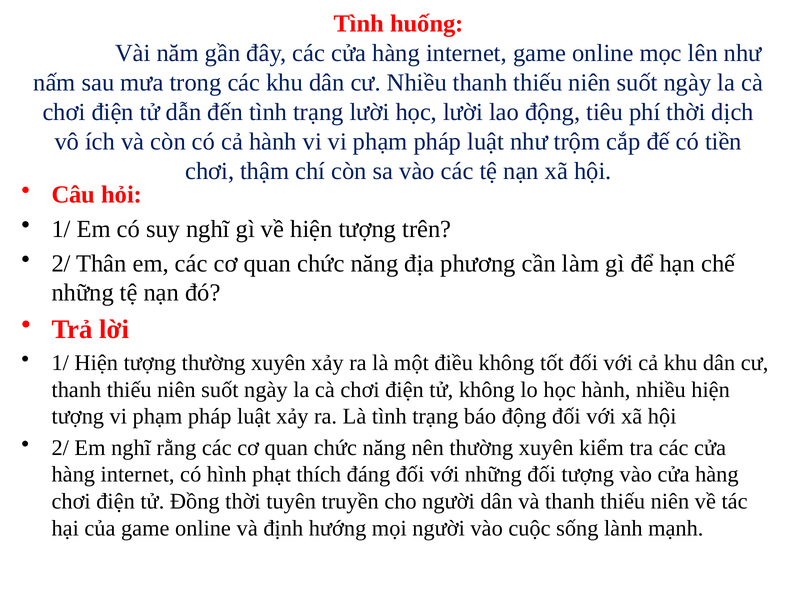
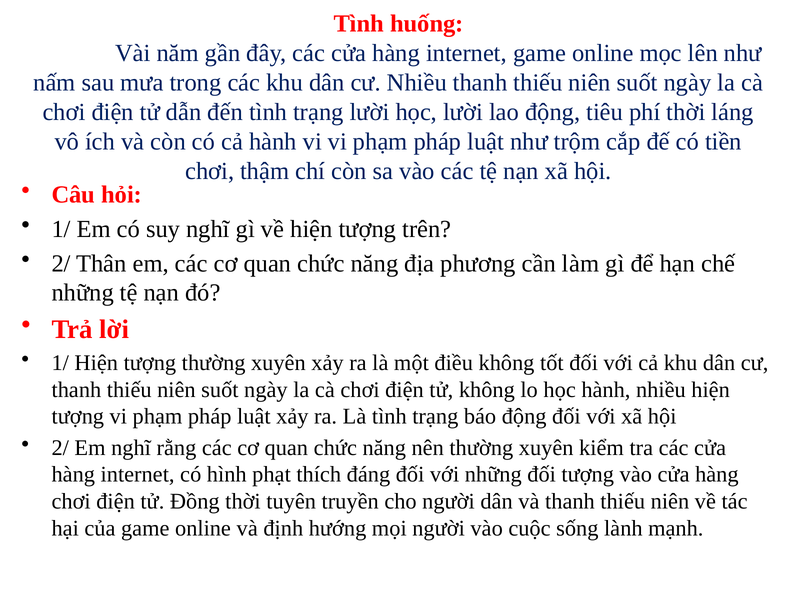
dịch: dịch -> láng
